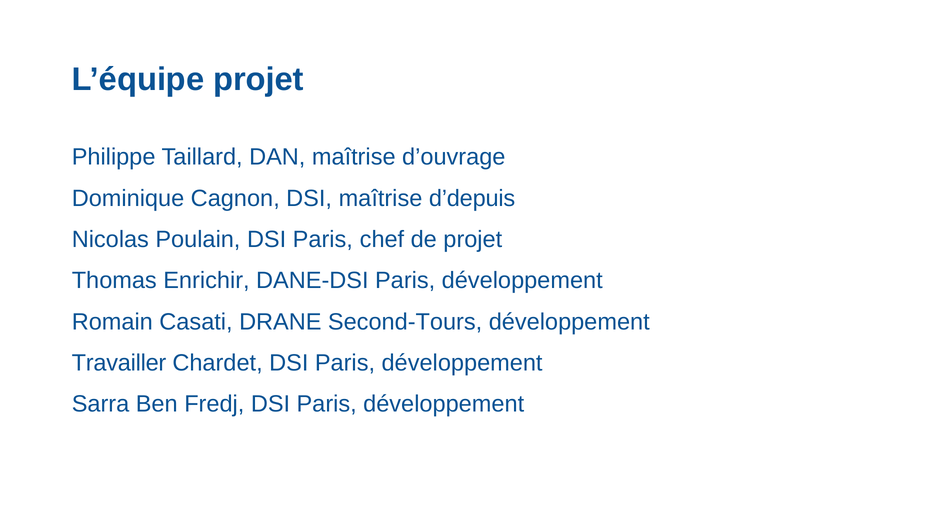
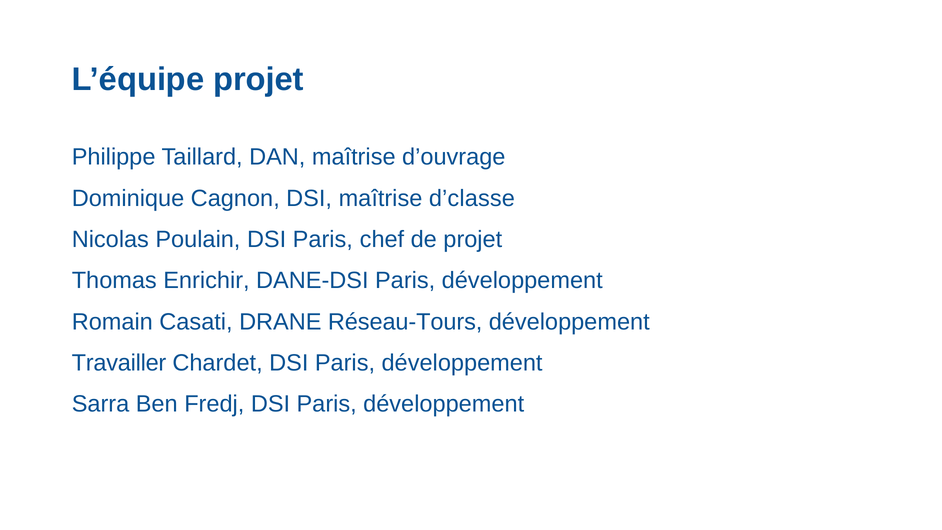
d’depuis: d’depuis -> d’classe
Second-Tours: Second-Tours -> Réseau-Tours
